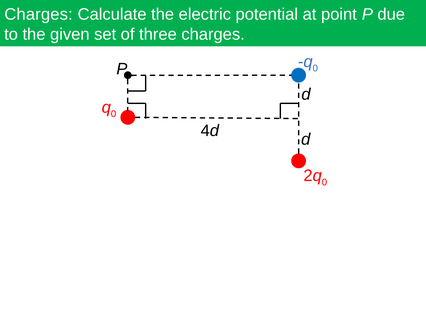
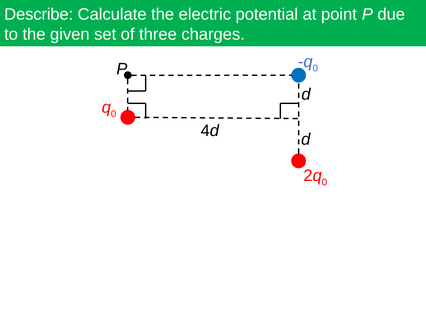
Charges at (39, 14): Charges -> Describe
